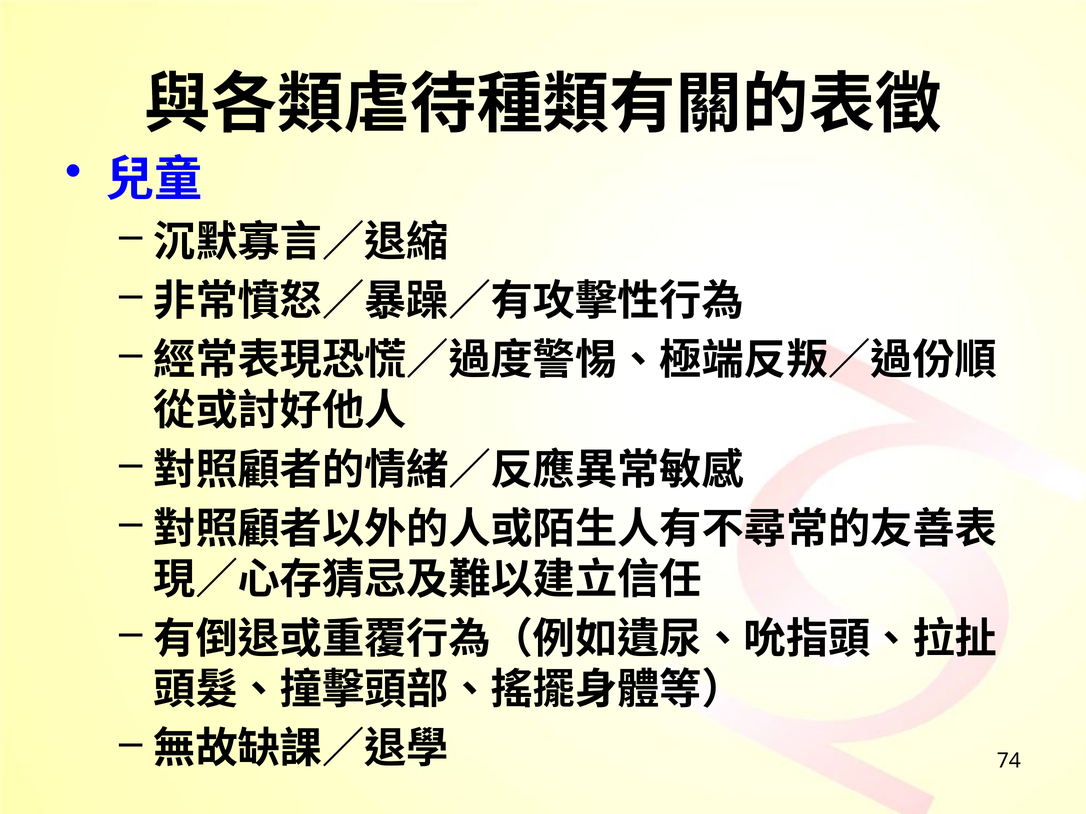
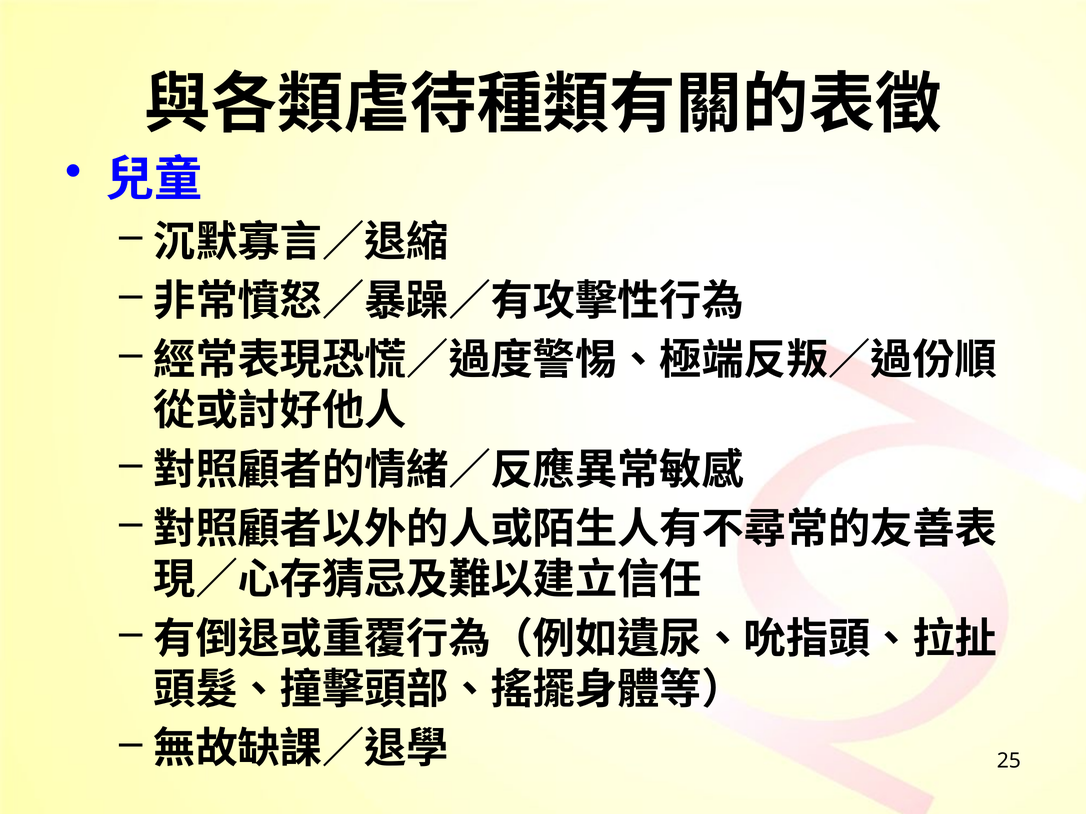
74: 74 -> 25
